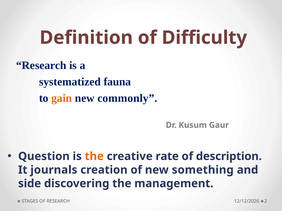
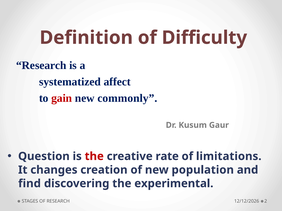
fauna: fauna -> affect
gain colour: orange -> red
the at (94, 157) colour: orange -> red
description: description -> limitations
journals: journals -> changes
something: something -> population
side: side -> find
management: management -> experimental
